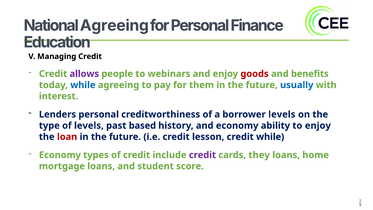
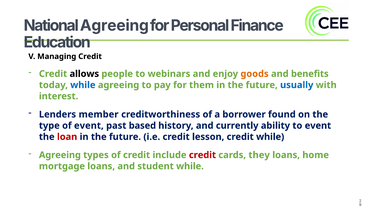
allows colour: purple -> black
goods colour: red -> orange
Lenders personal: personal -> member
borrower levels: levels -> found
of levels: levels -> event
and economy: economy -> currently
to enjoy: enjoy -> event
Economy at (60, 155): Economy -> Agreeing
credit at (202, 155) colour: purple -> red
student score: score -> while
